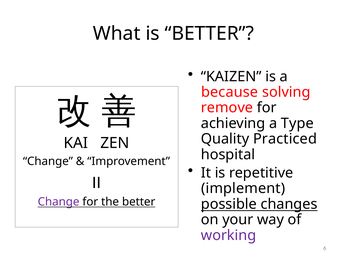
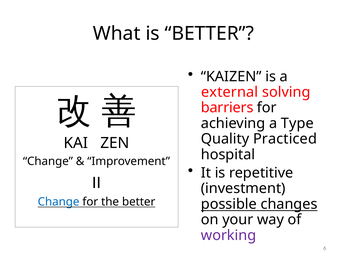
because: because -> external
remove: remove -> barriers
implement: implement -> investment
Change at (59, 202) colour: purple -> blue
